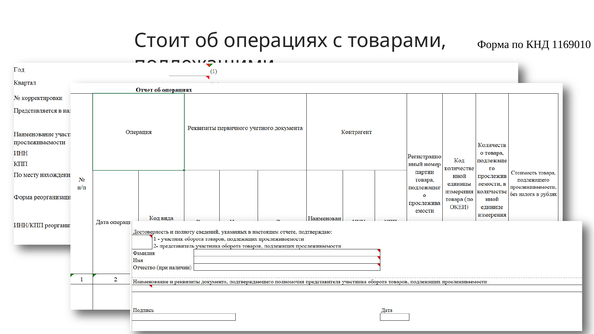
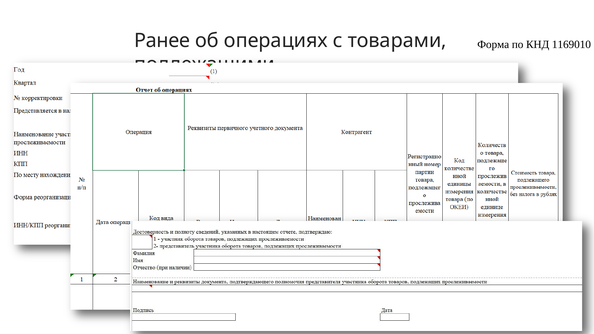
Стоит: Стоит -> Ранее
